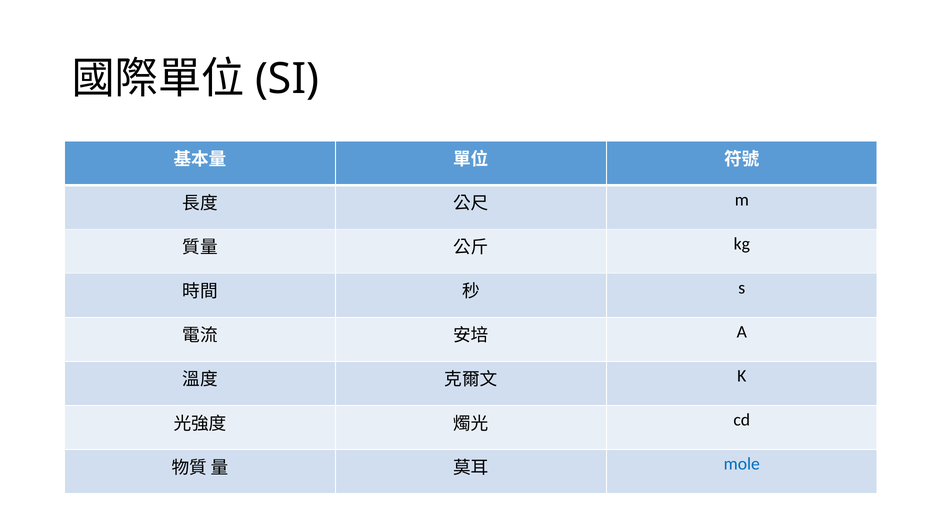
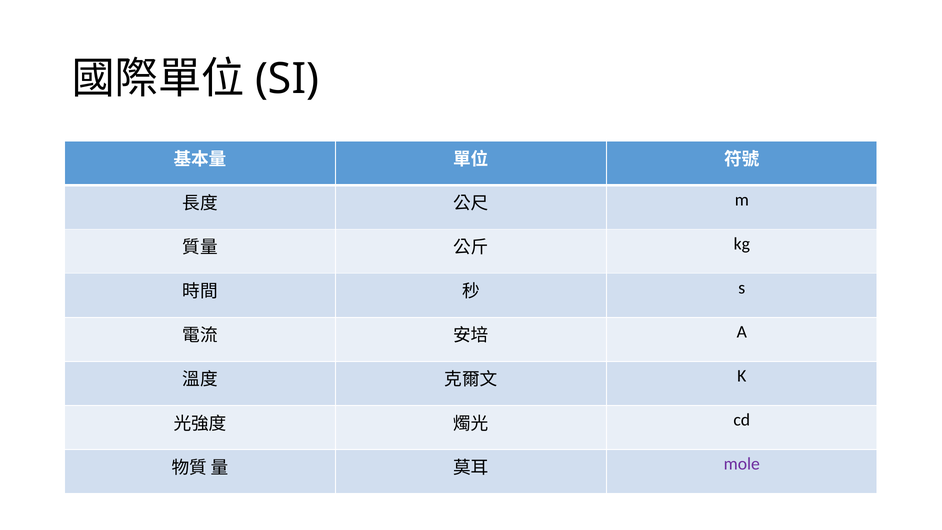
mole colour: blue -> purple
